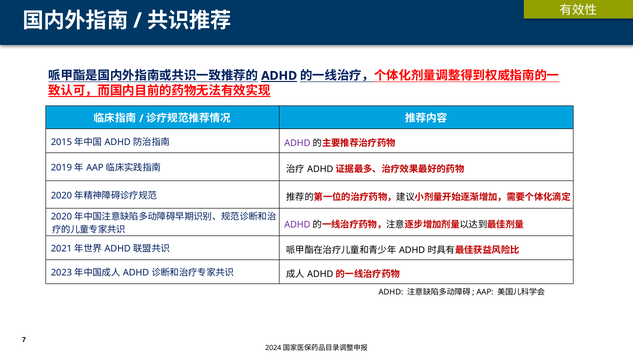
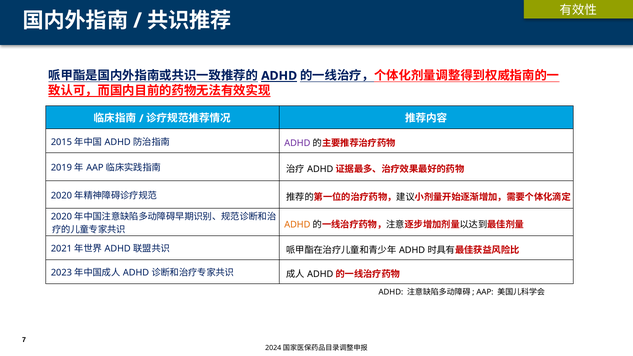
ADHD at (297, 225) colour: purple -> orange
